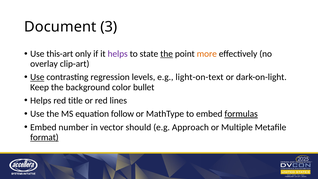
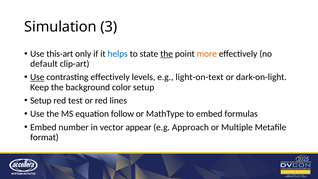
Document: Document -> Simulation
helps at (118, 54) colour: purple -> blue
overlay: overlay -> default
contrasting regression: regression -> effectively
color bullet: bullet -> setup
Helps at (41, 100): Helps -> Setup
title: title -> test
formulas underline: present -> none
should: should -> appear
format underline: present -> none
